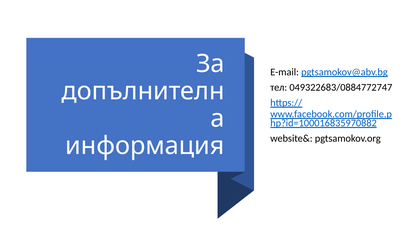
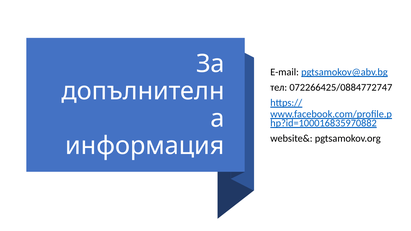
049322683/0884772747: 049322683/0884772747 -> 072266425/0884772747
